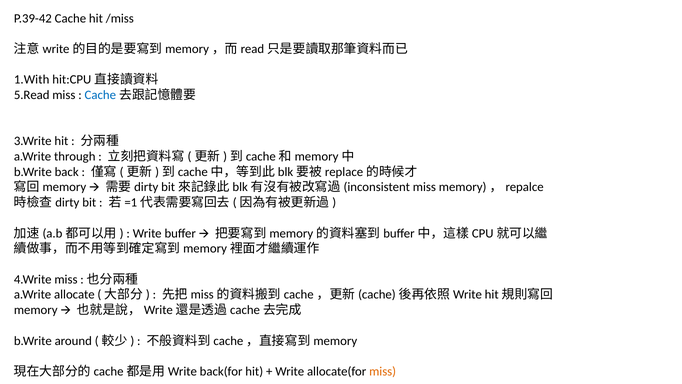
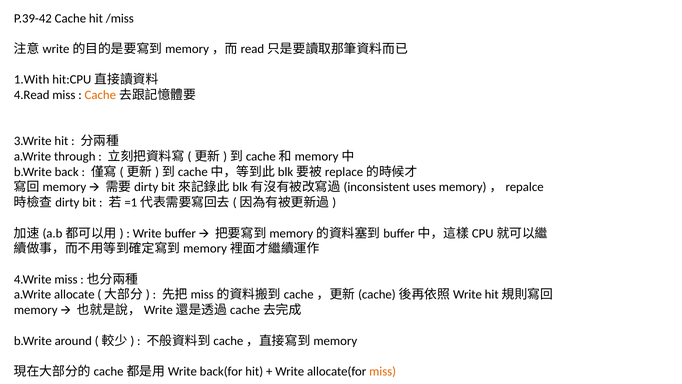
5.Read: 5.Read -> 4.Read
Cache at (100, 95) colour: blue -> orange
miss at (424, 187): miss -> uses
